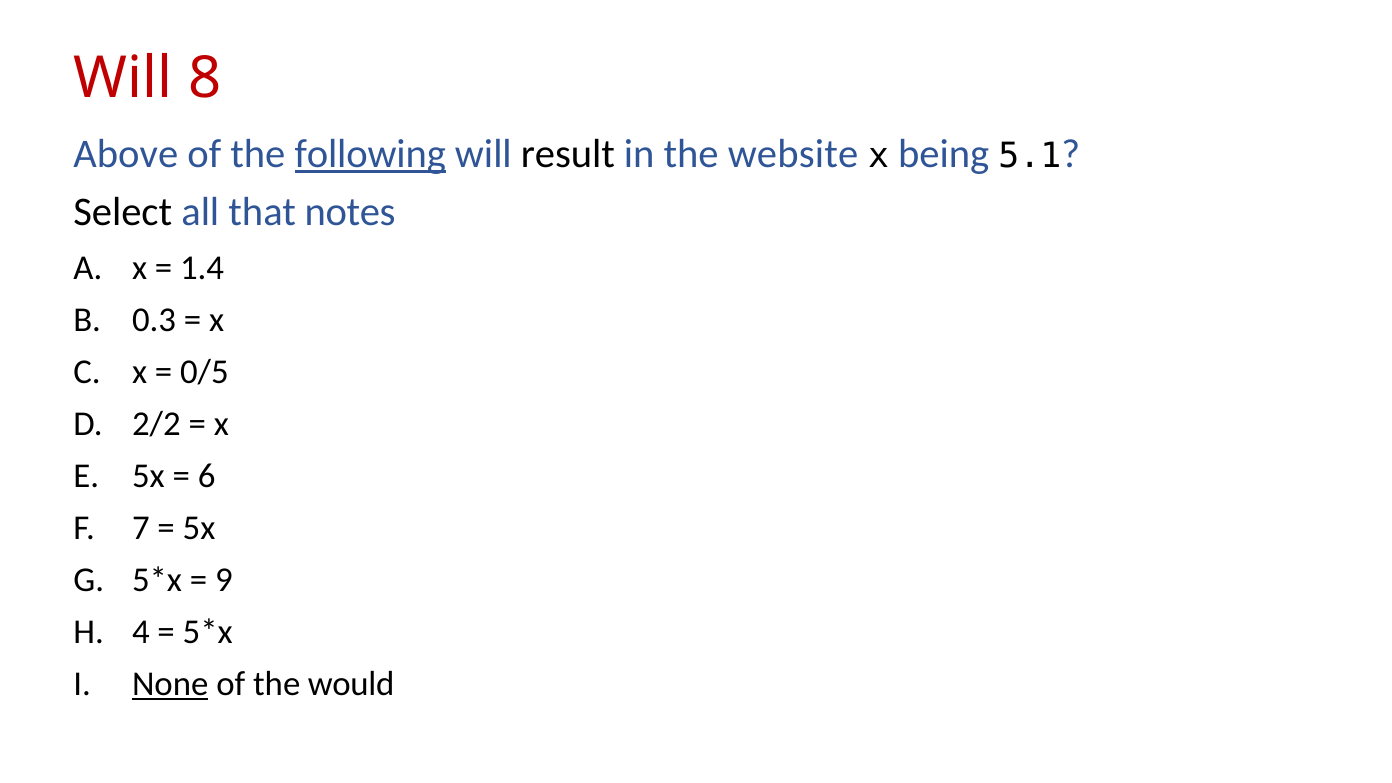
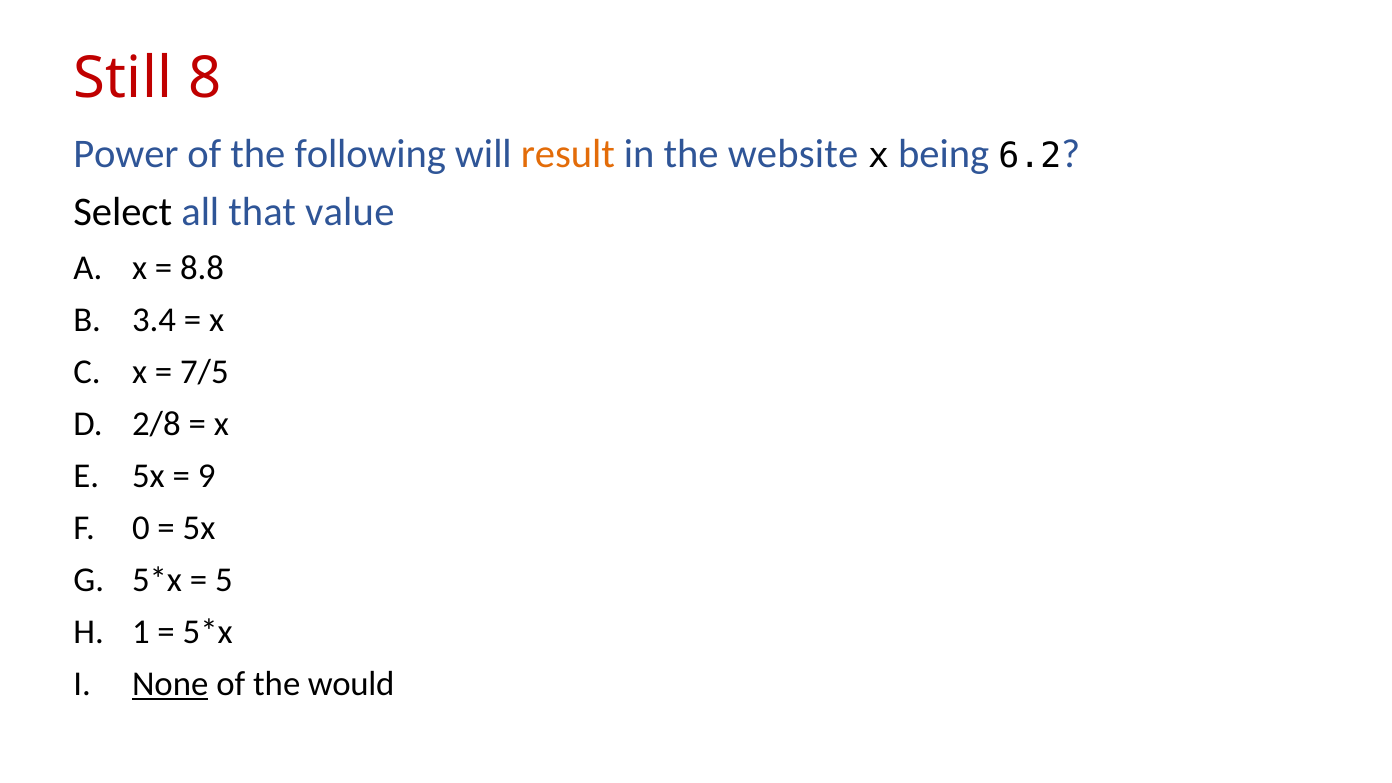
Will at (123, 78): Will -> Still
Above: Above -> Power
following underline: present -> none
result colour: black -> orange
5.1: 5.1 -> 6.2
notes: notes -> value
1.4: 1.4 -> 8.8
0.3: 0.3 -> 3.4
0/5: 0/5 -> 7/5
2/2: 2/2 -> 2/8
6: 6 -> 9
7: 7 -> 0
9: 9 -> 5
4: 4 -> 1
